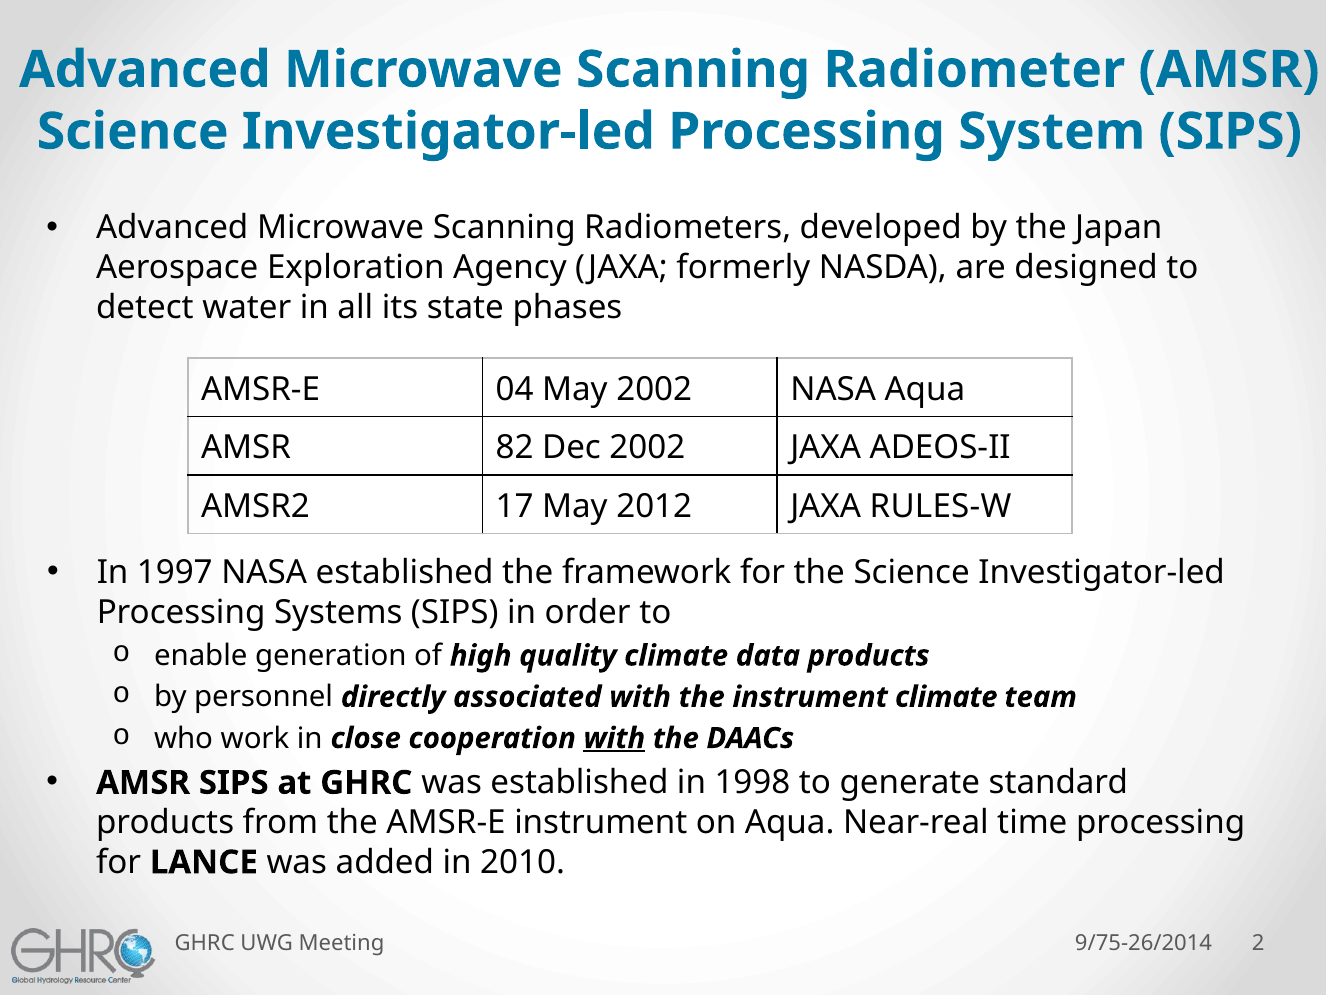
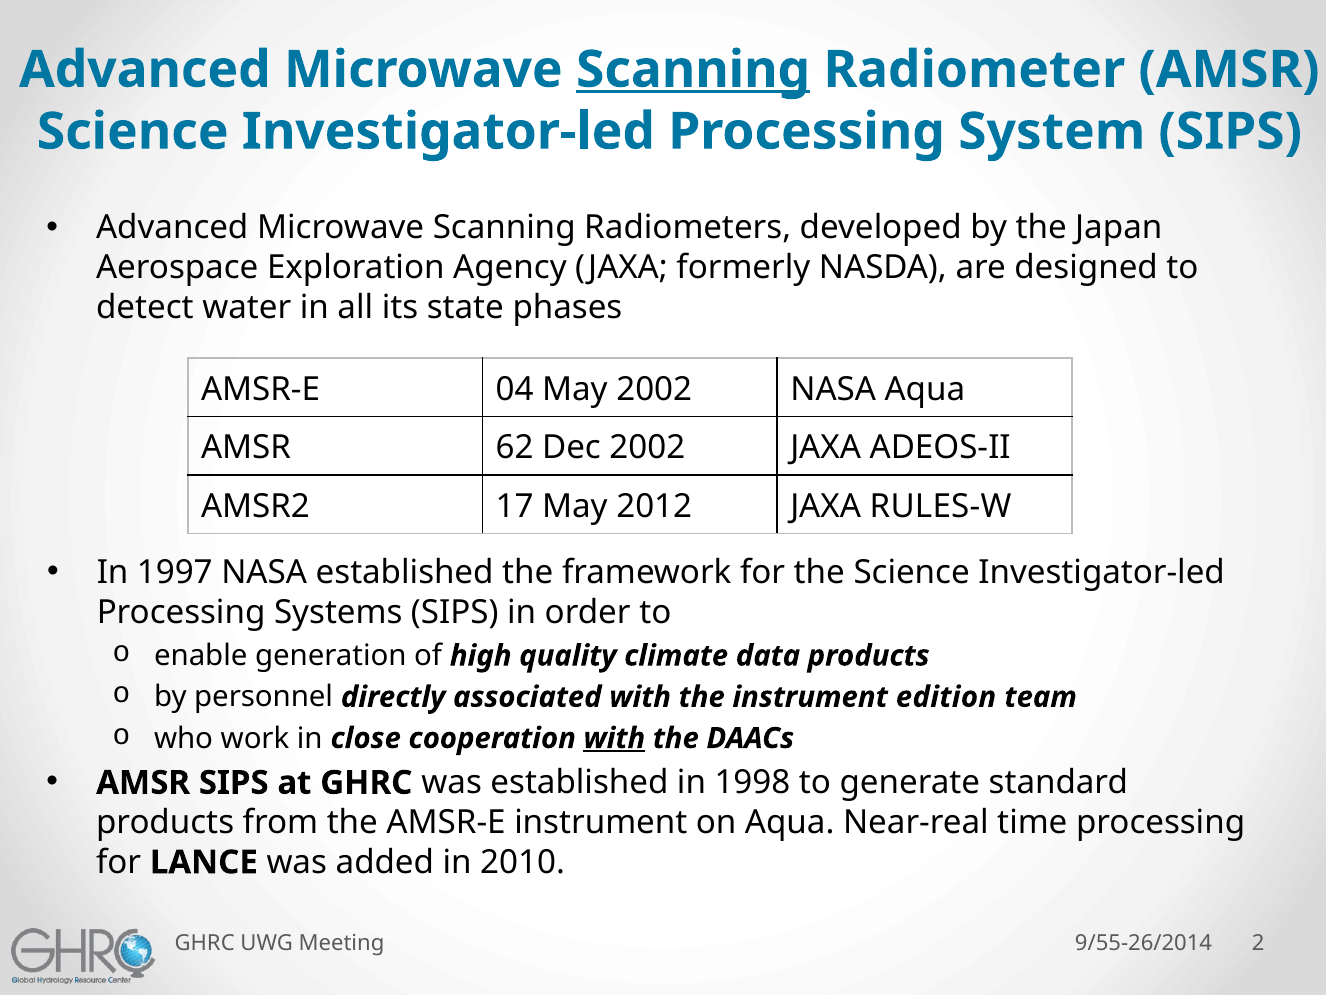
Scanning at (693, 70) underline: none -> present
82: 82 -> 62
instrument climate: climate -> edition
9/75-26/2014: 9/75-26/2014 -> 9/55-26/2014
